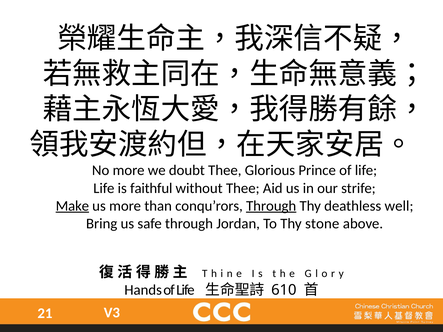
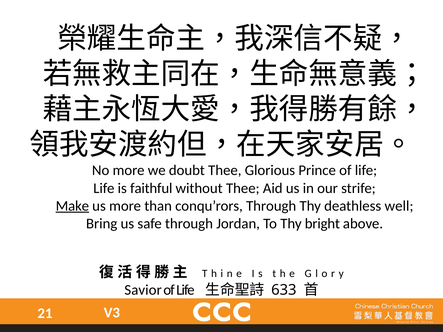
Through at (271, 206) underline: present -> none
stone: stone -> bright
Hands: Hands -> Savior
610: 610 -> 633
